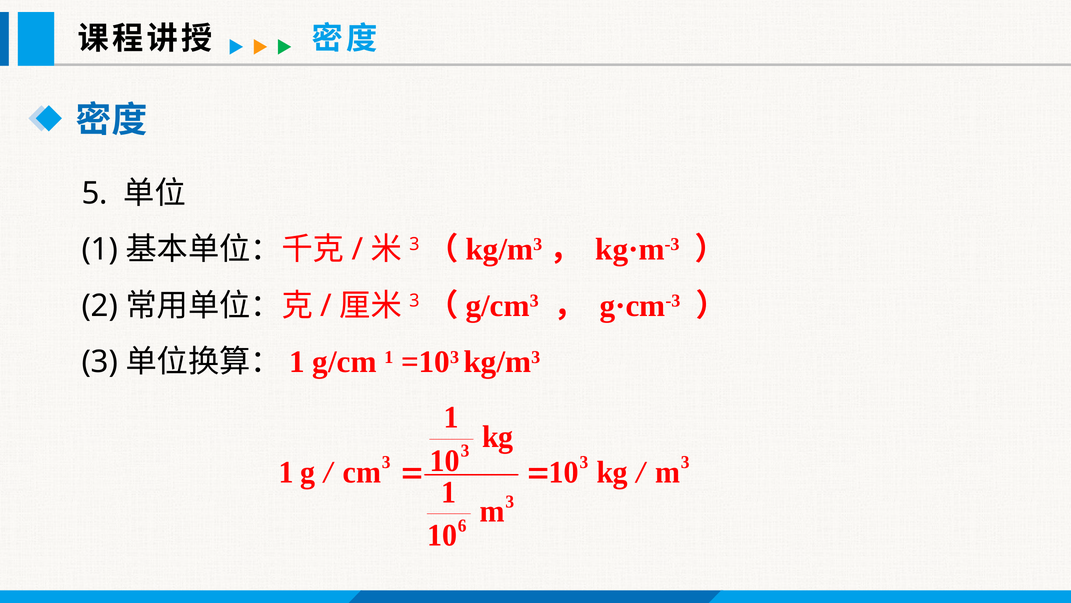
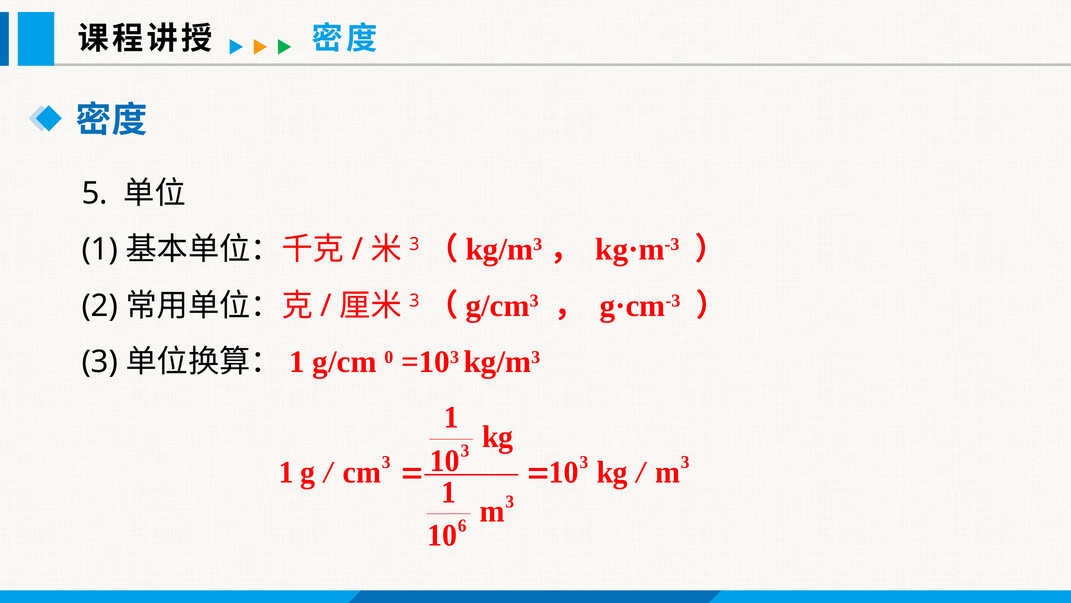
g/cm 1: 1 -> 0
